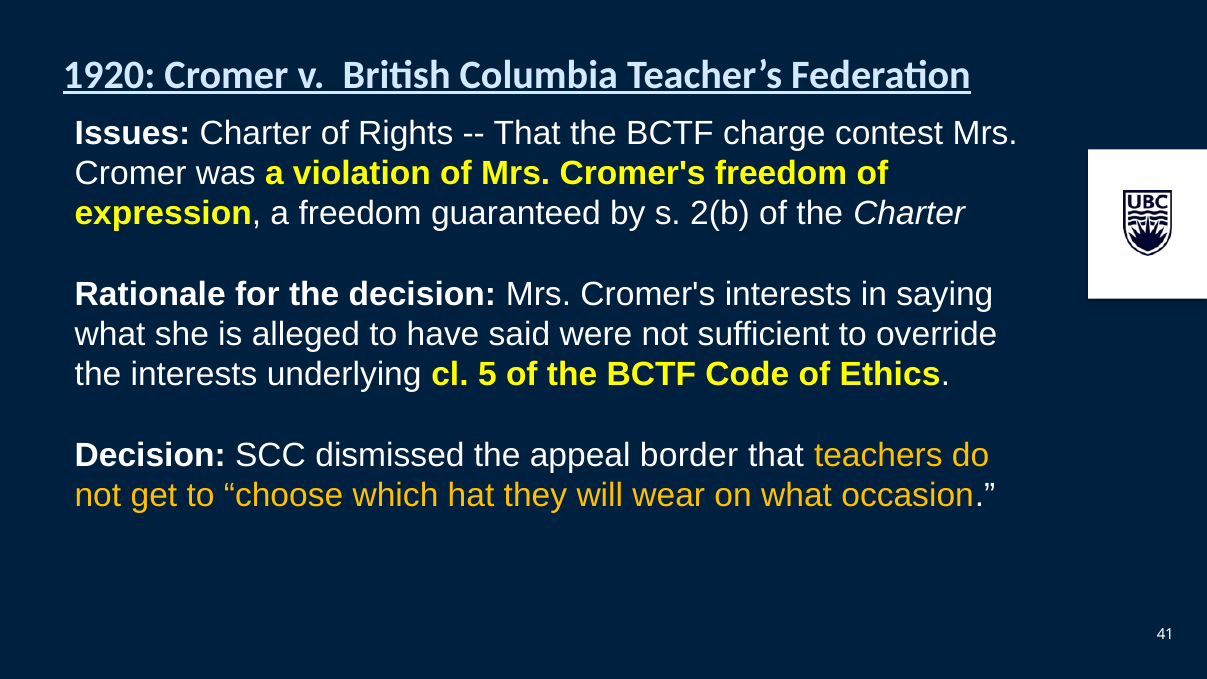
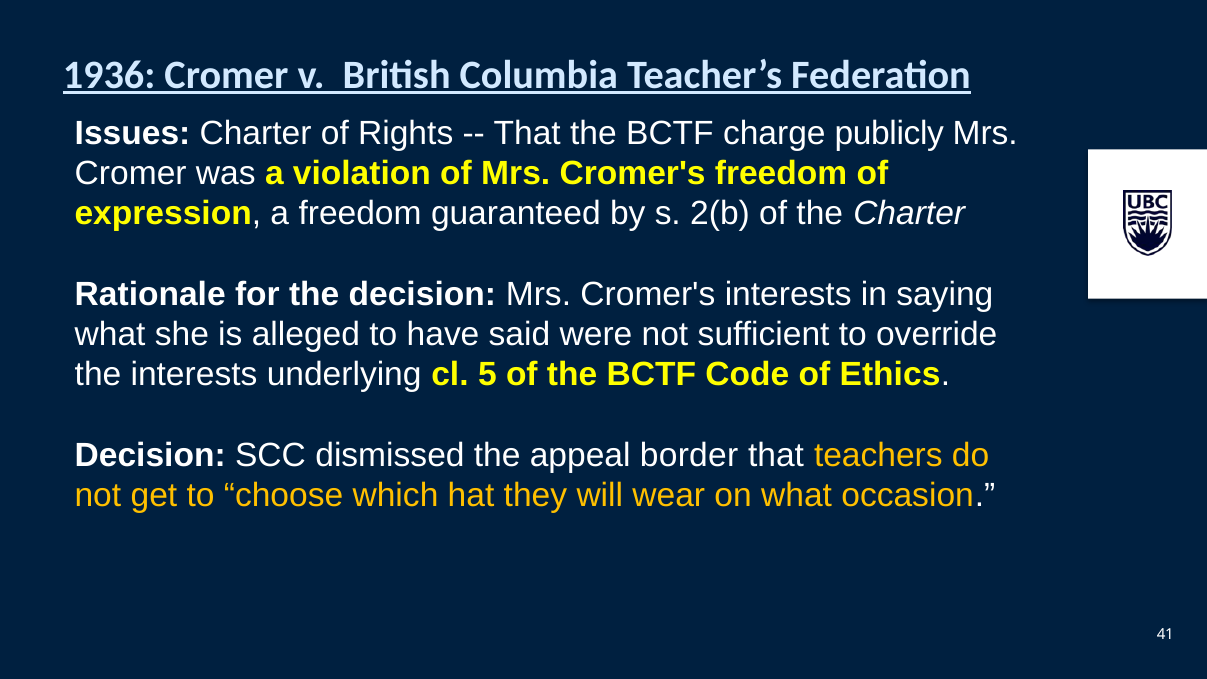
1920: 1920 -> 1936
contest: contest -> publicly
